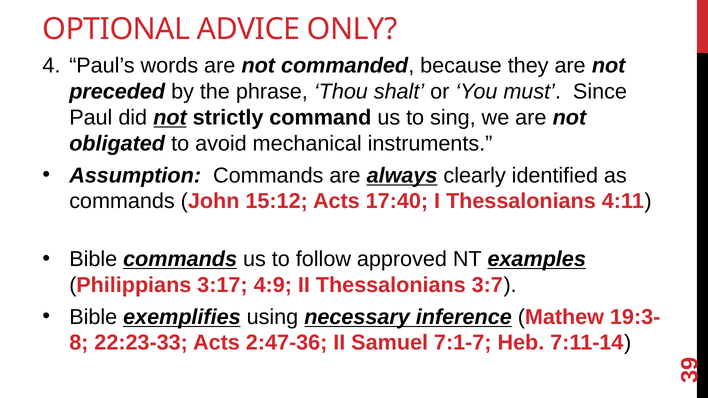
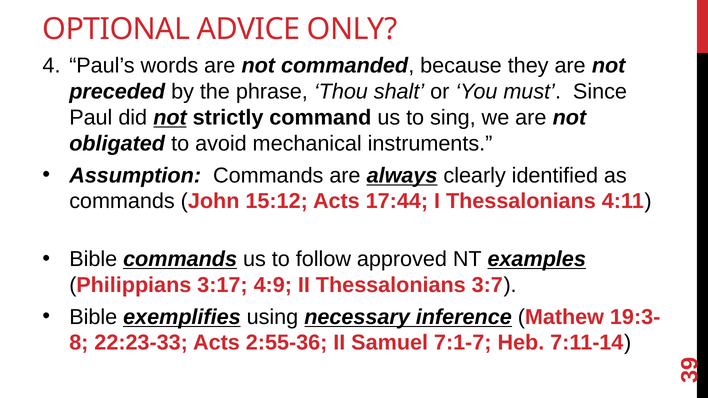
17:40: 17:40 -> 17:44
2:47-36: 2:47-36 -> 2:55-36
